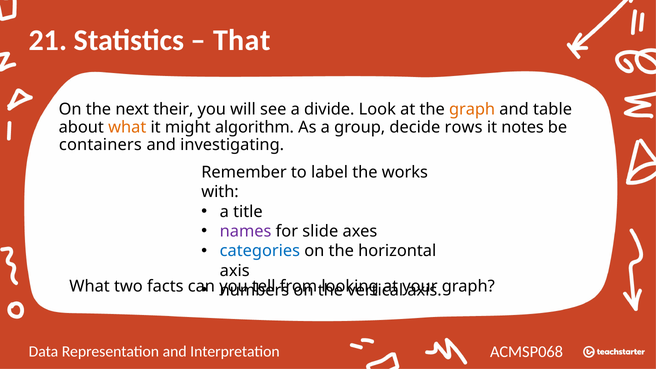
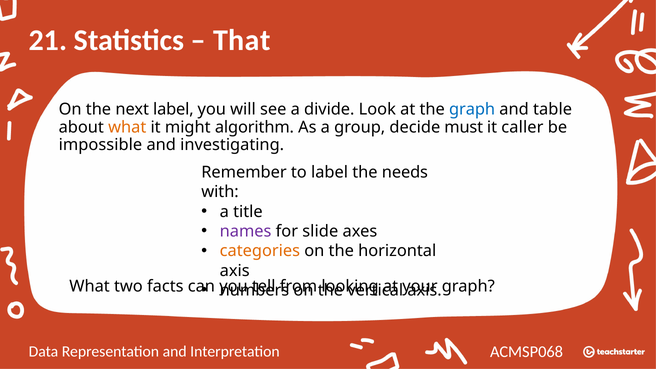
next their: their -> label
graph at (472, 109) colour: orange -> blue
rows: rows -> must
notes: notes -> caller
containers: containers -> impossible
works: works -> needs
categories colour: blue -> orange
